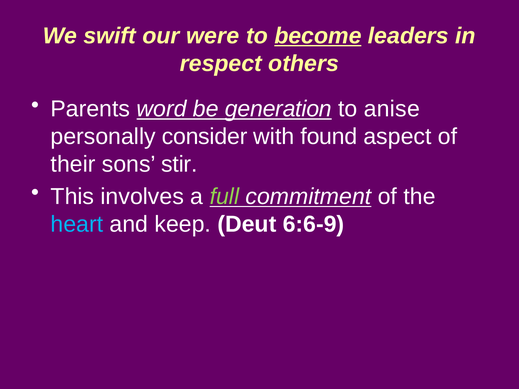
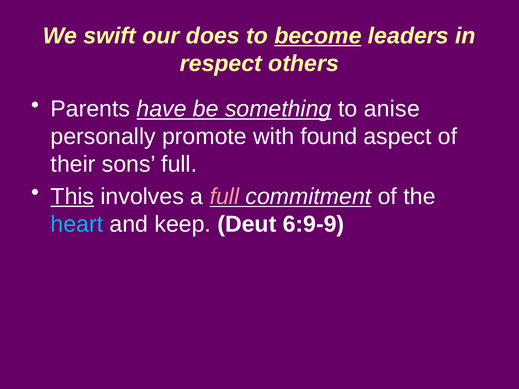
were: were -> does
word: word -> have
generation: generation -> something
consider: consider -> promote
sons stir: stir -> full
This underline: none -> present
full at (224, 197) colour: light green -> pink
6:6-9: 6:6-9 -> 6:9-9
